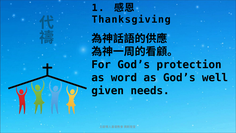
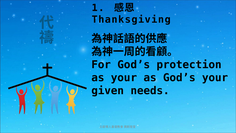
as word: word -> your
God’s well: well -> your
